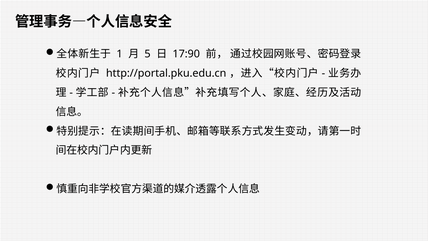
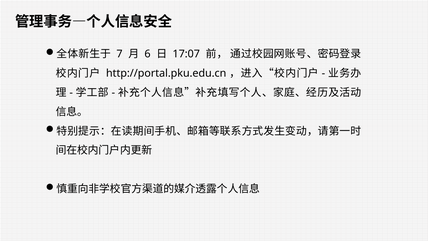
1: 1 -> 7
5: 5 -> 6
17:90: 17:90 -> 17:07
